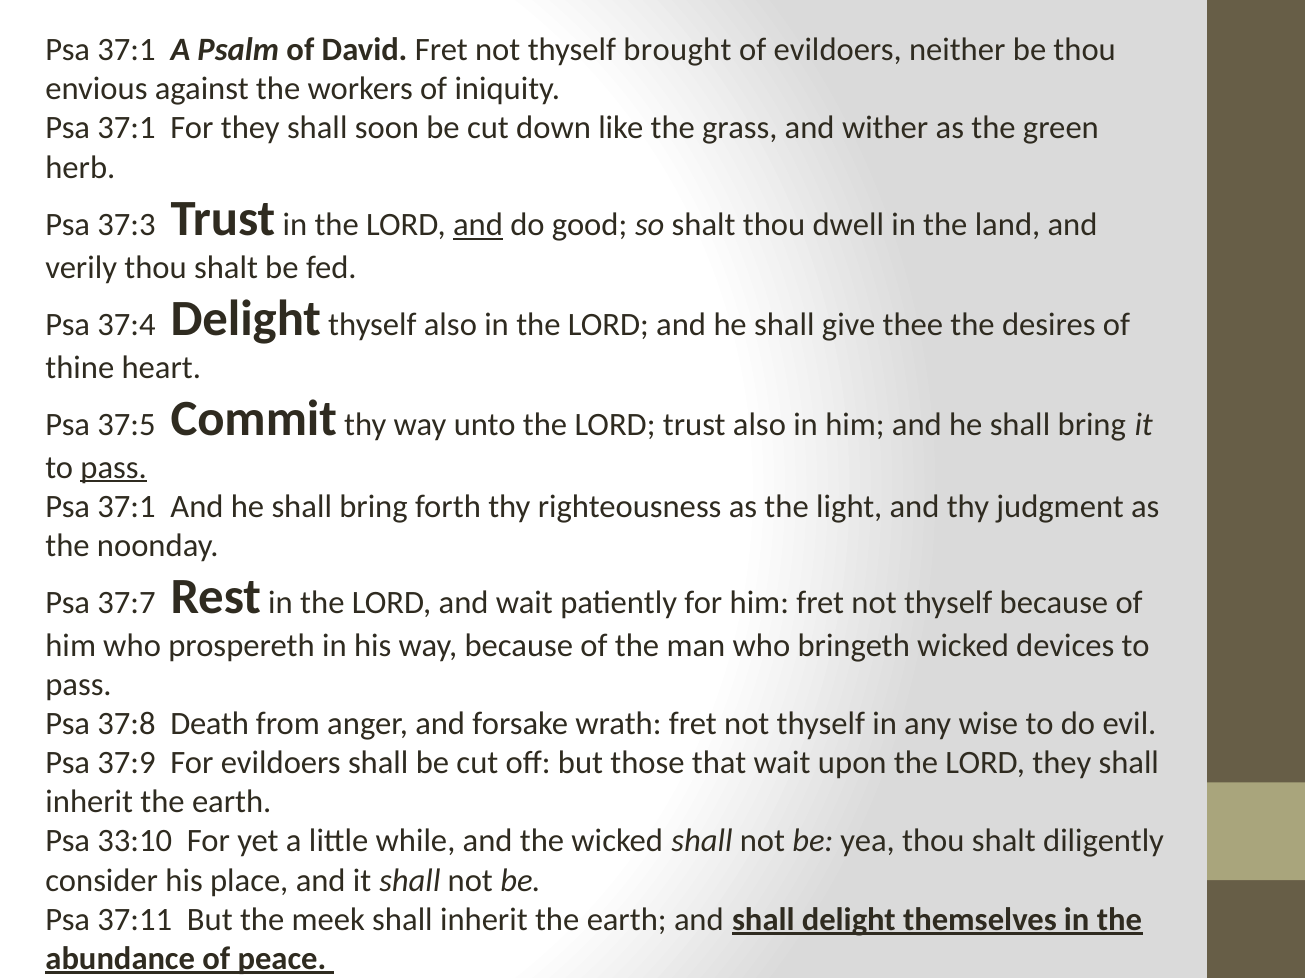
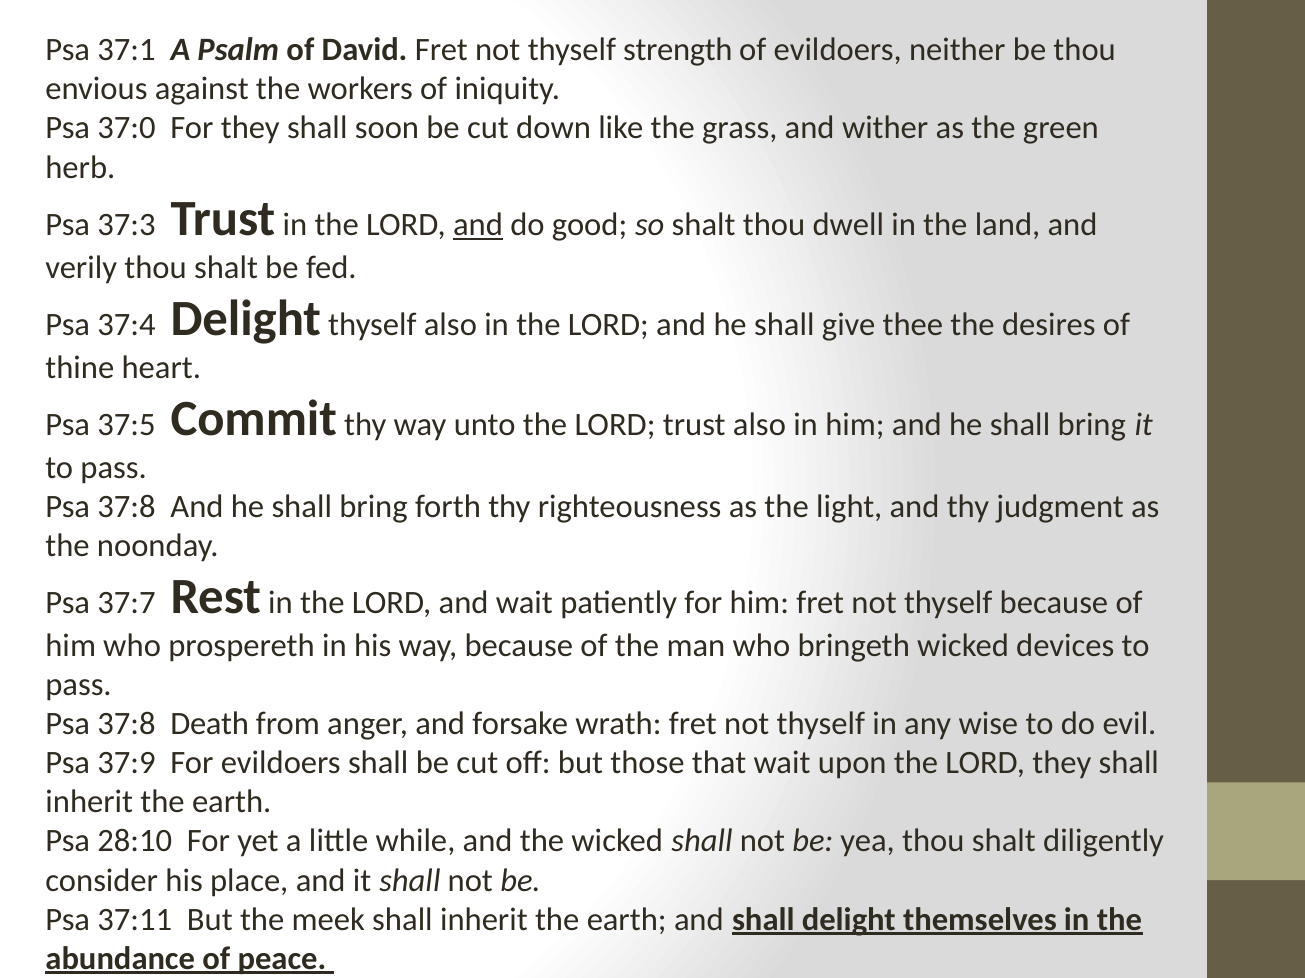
brought: brought -> strength
37:1 at (127, 128): 37:1 -> 37:0
pass at (114, 468) underline: present -> none
37:1 at (127, 507): 37:1 -> 37:8
33:10: 33:10 -> 28:10
